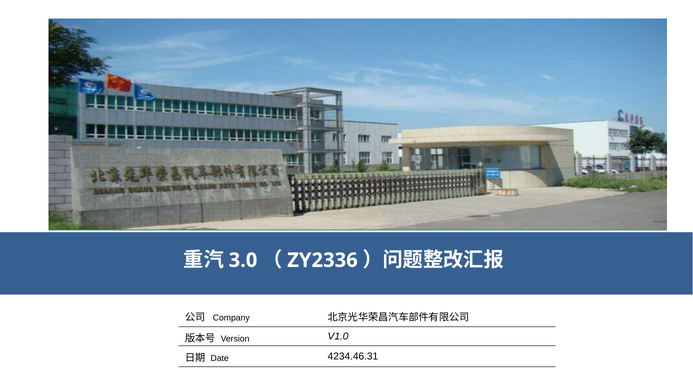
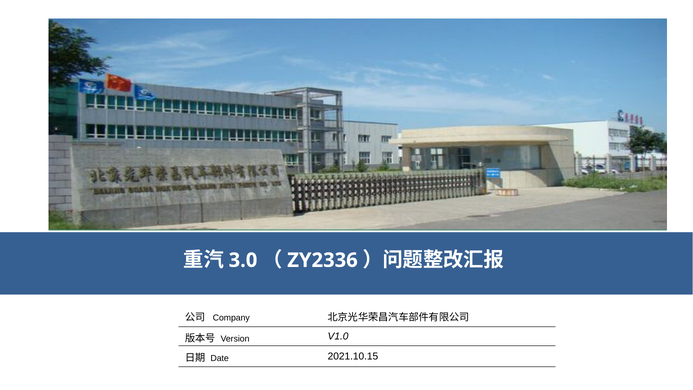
4234.46.31: 4234.46.31 -> 2021.10.15
